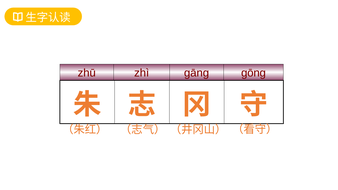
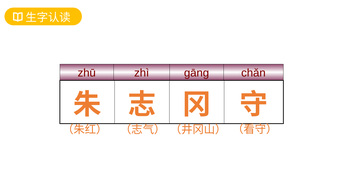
gōng: gōng -> chǎn
